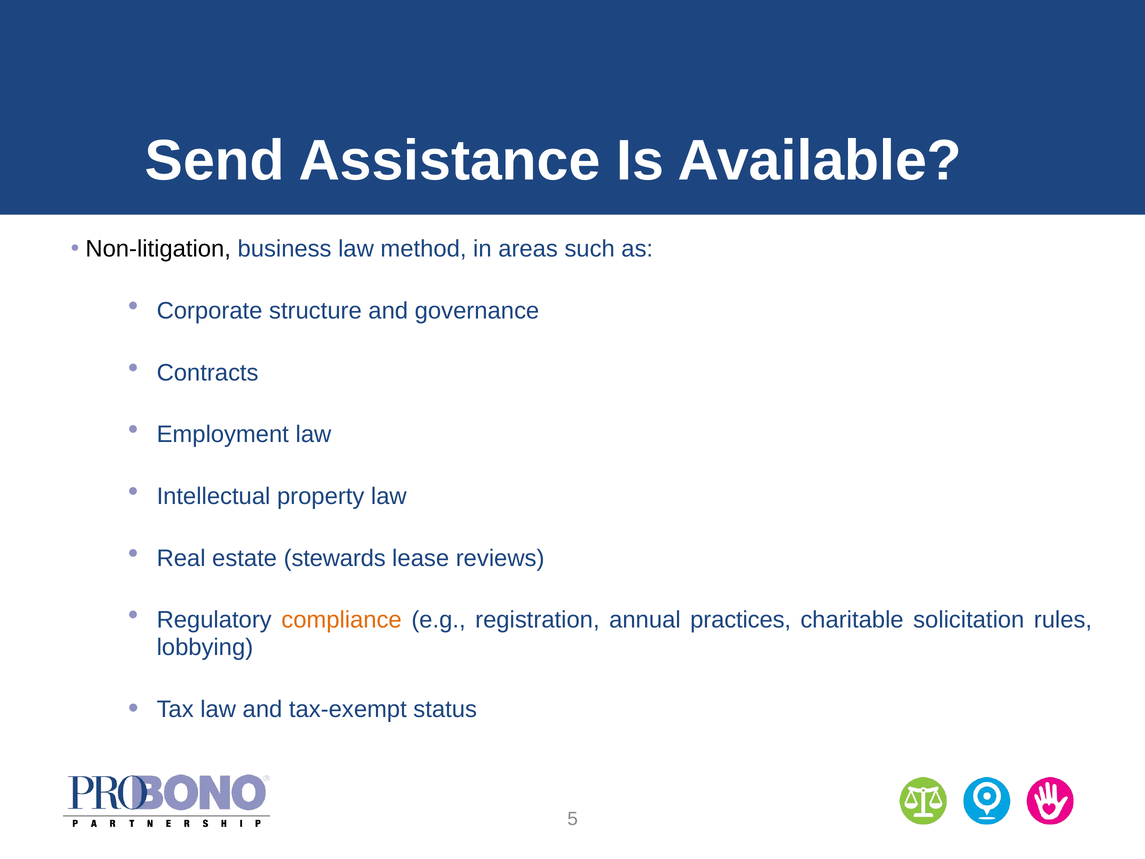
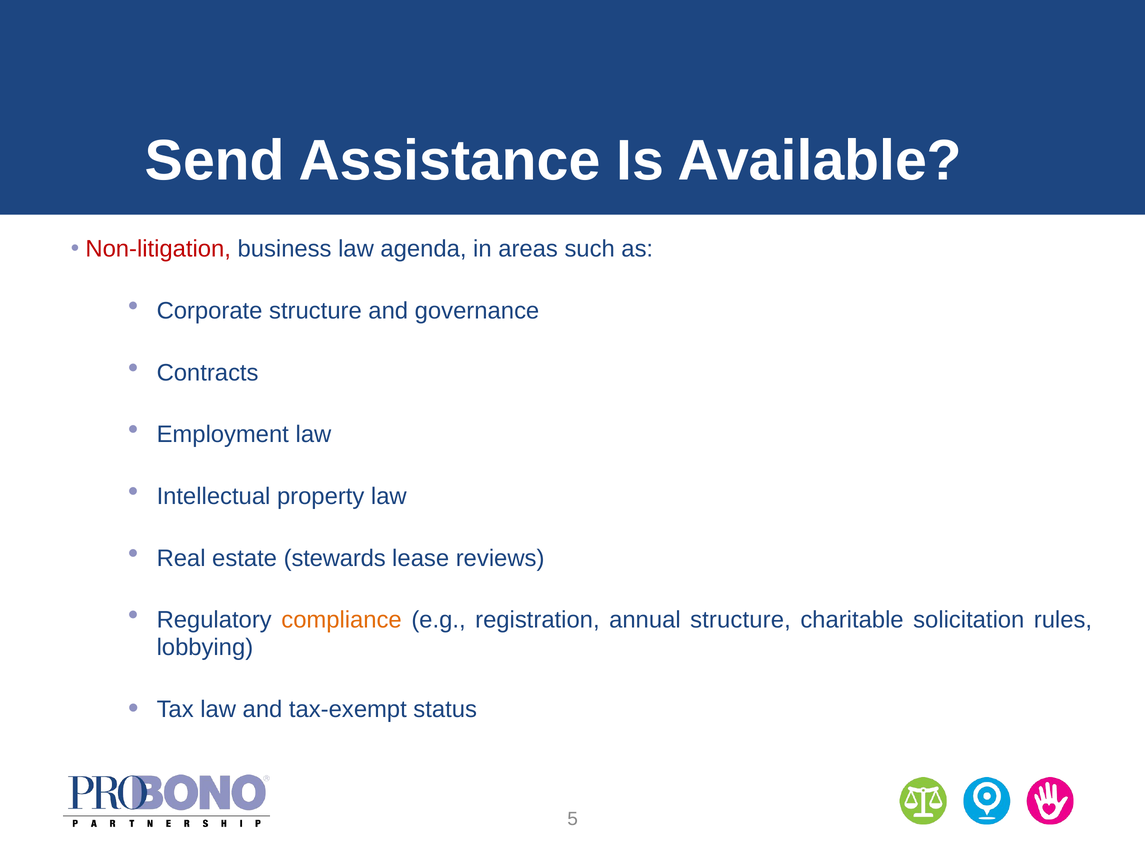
Non-litigation colour: black -> red
method: method -> agenda
annual practices: practices -> structure
